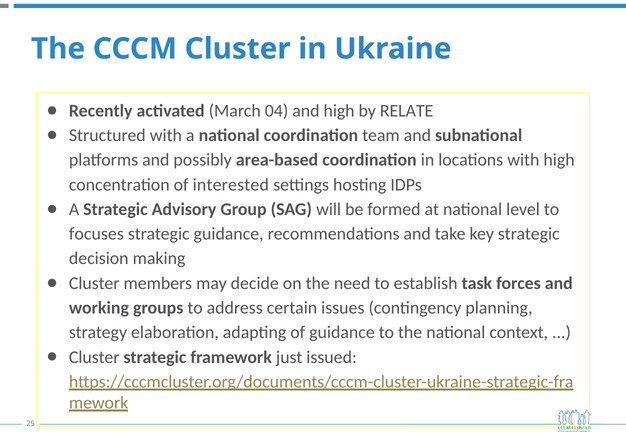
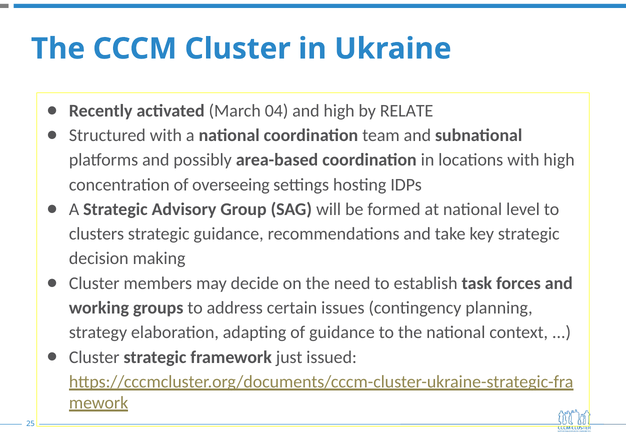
interested: interested -> overseeing
focuses: focuses -> clusters
